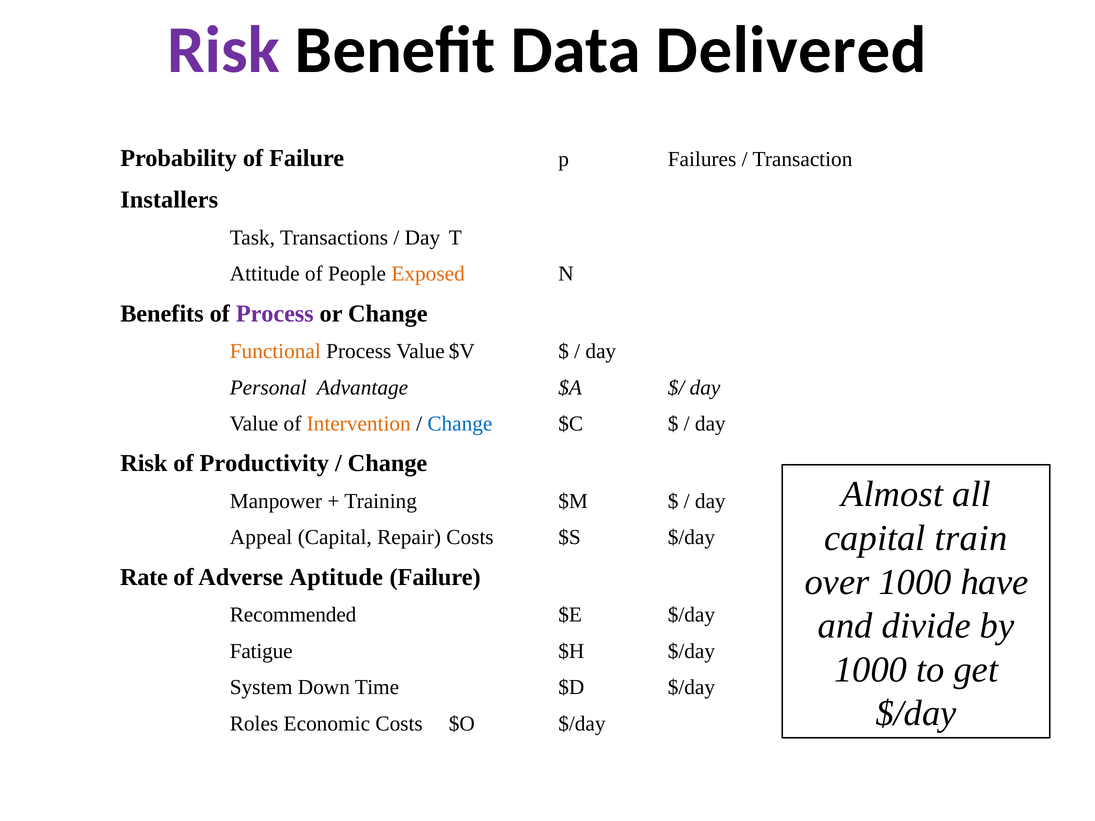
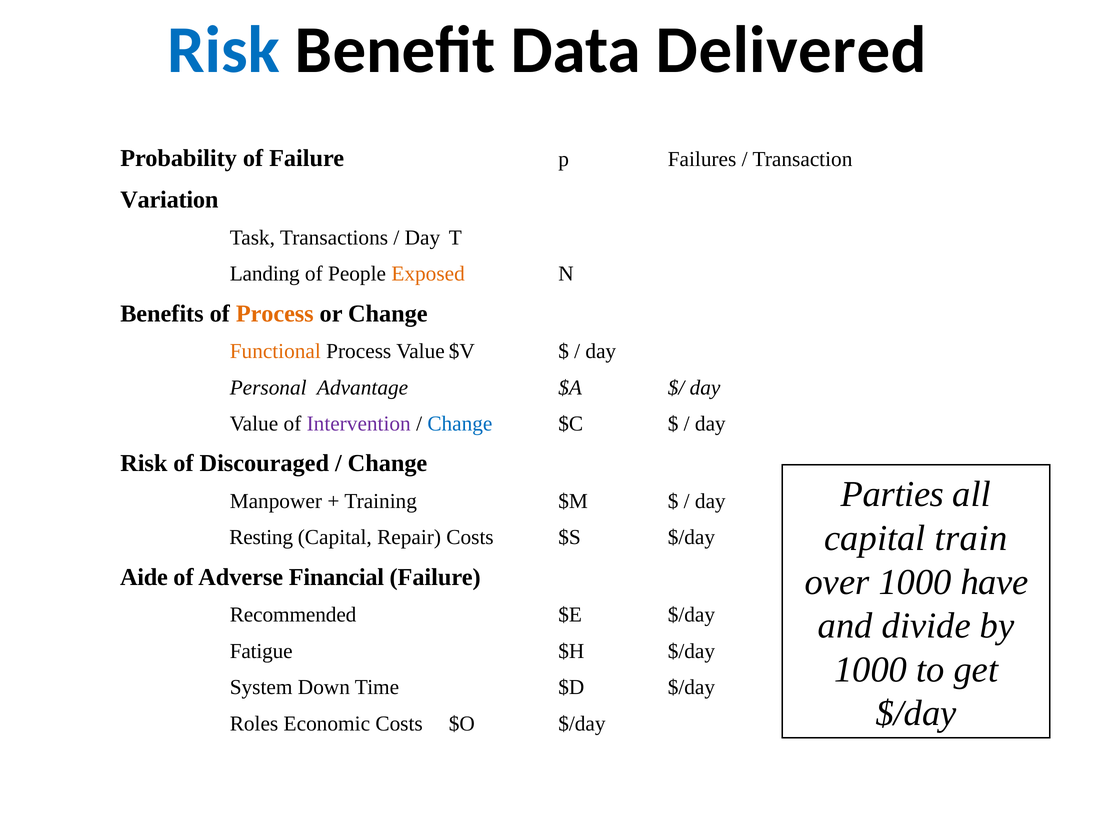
Risk at (223, 50) colour: purple -> blue
Installers: Installers -> Variation
Attitude: Attitude -> Landing
Process at (275, 314) colour: purple -> orange
Intervention colour: orange -> purple
Productivity: Productivity -> Discouraged
Almost: Almost -> Parties
Appeal: Appeal -> Resting
Rate: Rate -> Aide
Aptitude: Aptitude -> Financial
